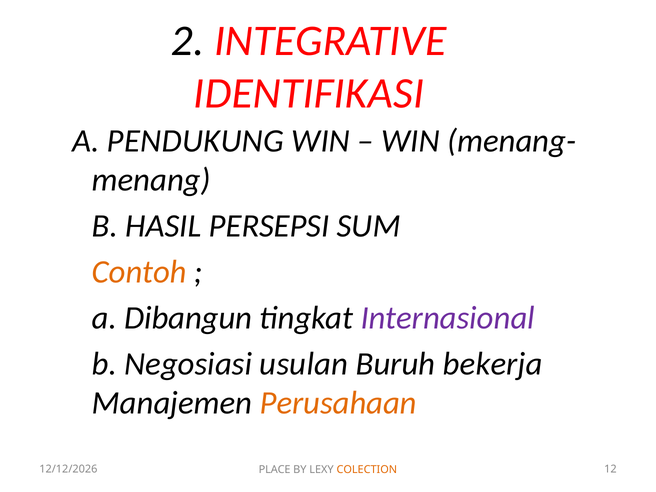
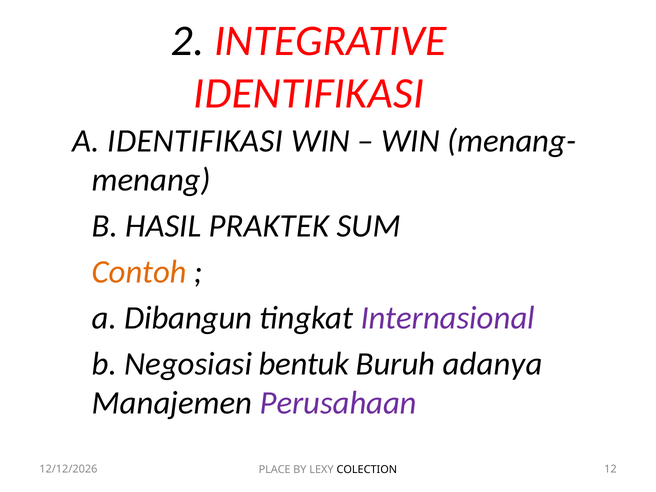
A PENDUKUNG: PENDUKUNG -> IDENTIFIKASI
PERSEPSI: PERSEPSI -> PRAKTEK
usulan: usulan -> bentuk
bekerja: bekerja -> adanya
Perusahaan colour: orange -> purple
COLECTION colour: orange -> black
